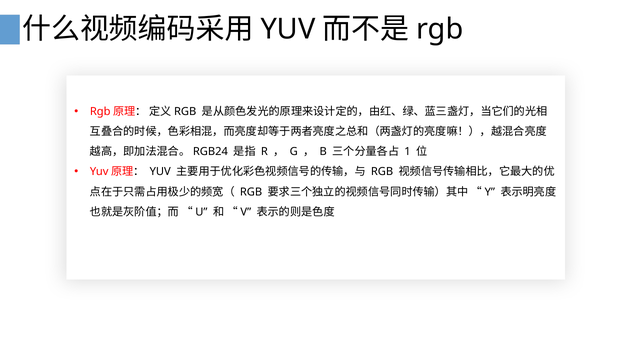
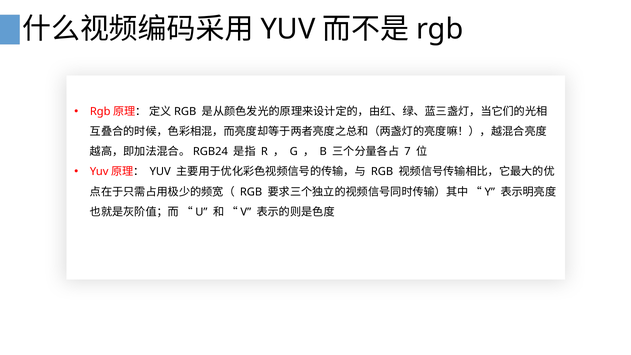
1: 1 -> 7
